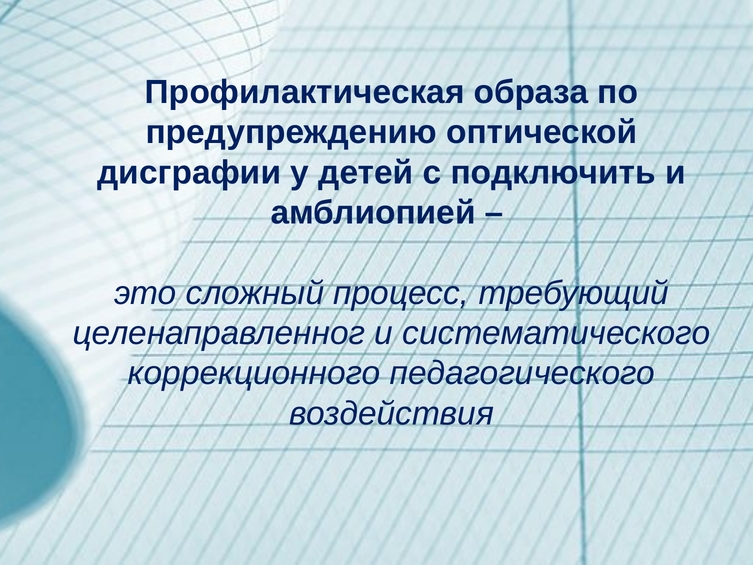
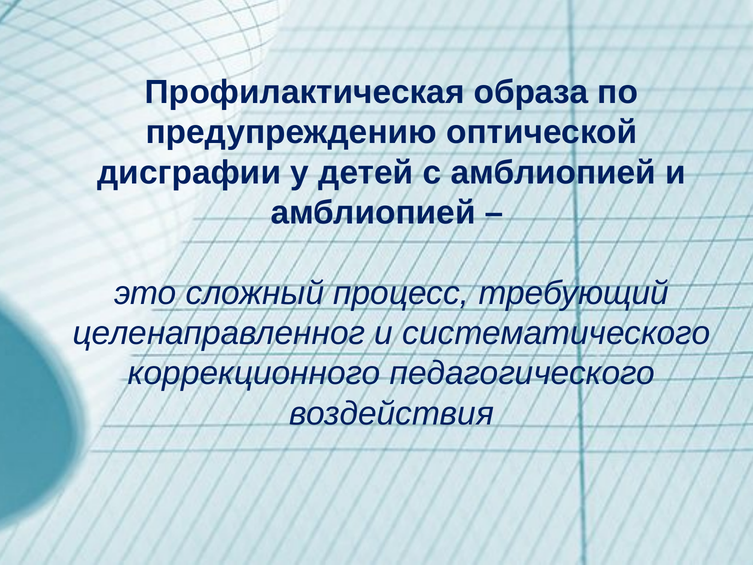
с подключить: подключить -> амблиопией
